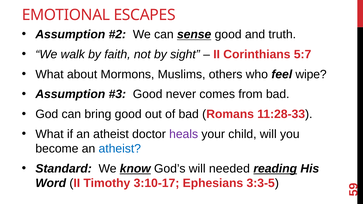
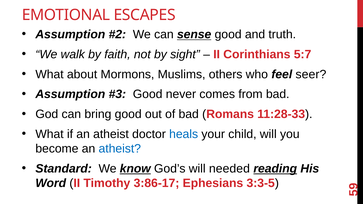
wipe: wipe -> seer
heals colour: purple -> blue
3:10-17: 3:10-17 -> 3:86-17
